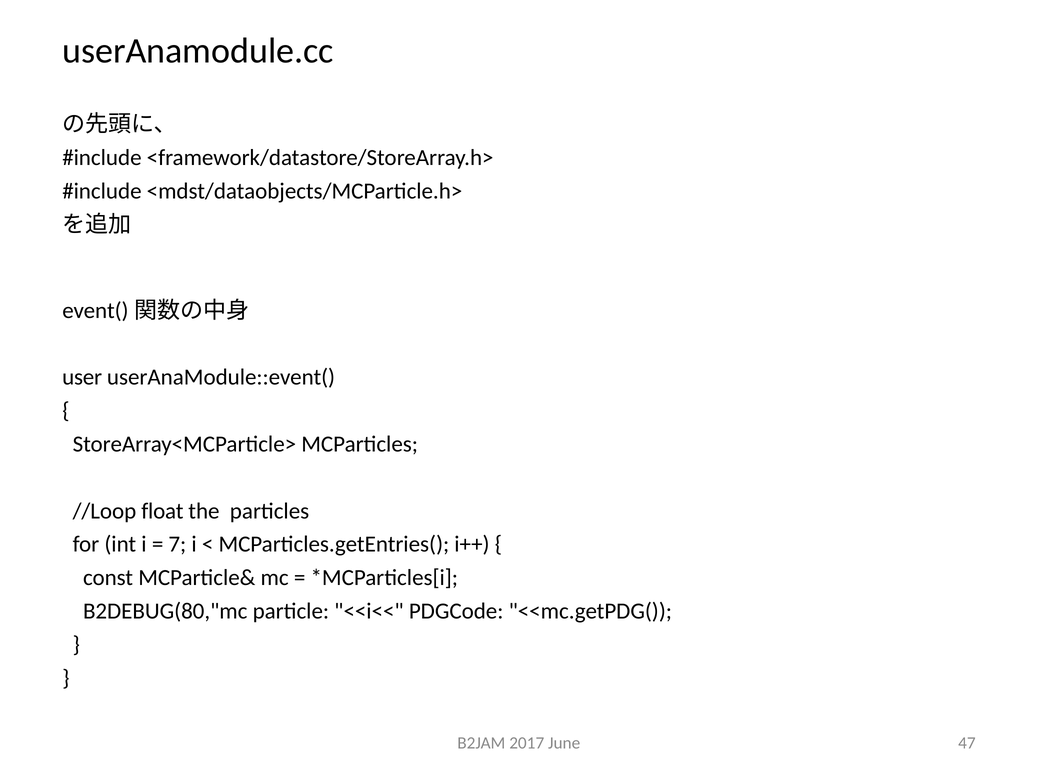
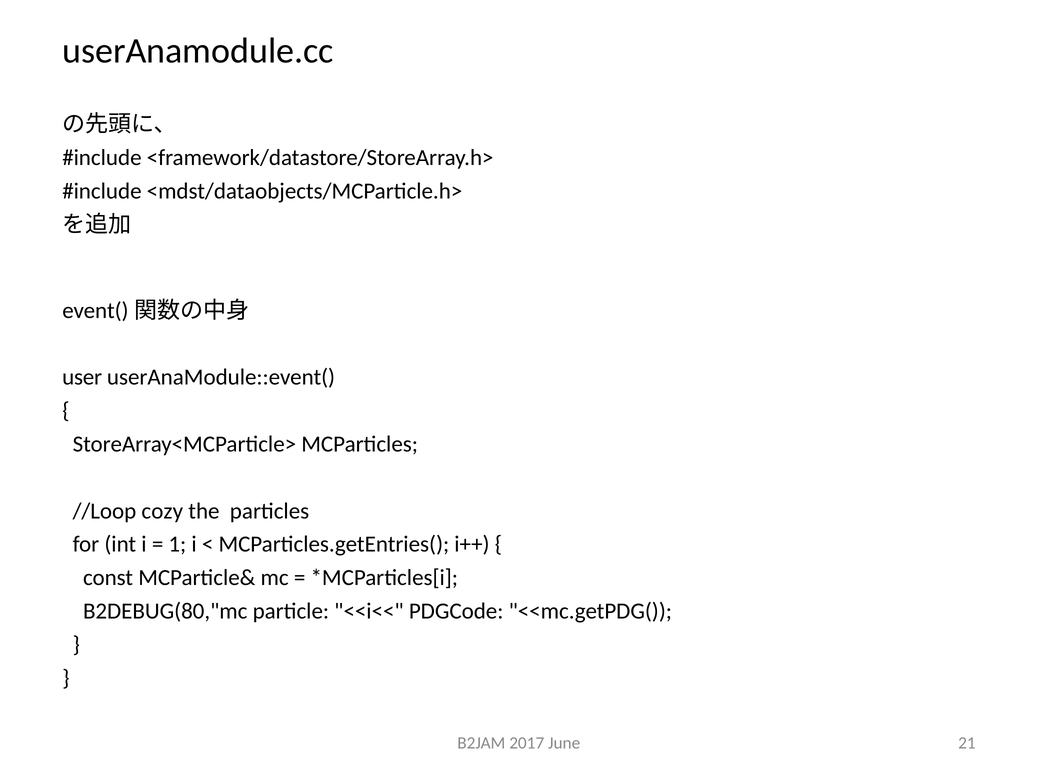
float: float -> cozy
7: 7 -> 1
47: 47 -> 21
